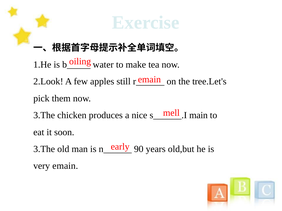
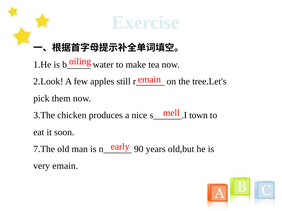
main: main -> town
3.The at (44, 149): 3.The -> 7.The
